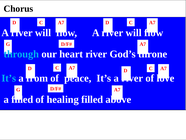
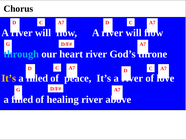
It’s at (9, 78) colour: light blue -> yellow
from at (37, 78): from -> filled
healing filled: filled -> river
